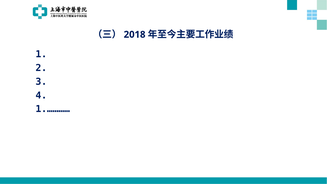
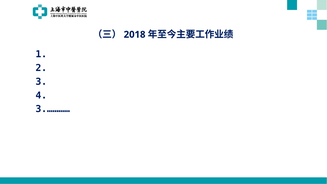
1.…………: 1.………… -> 3.…………
